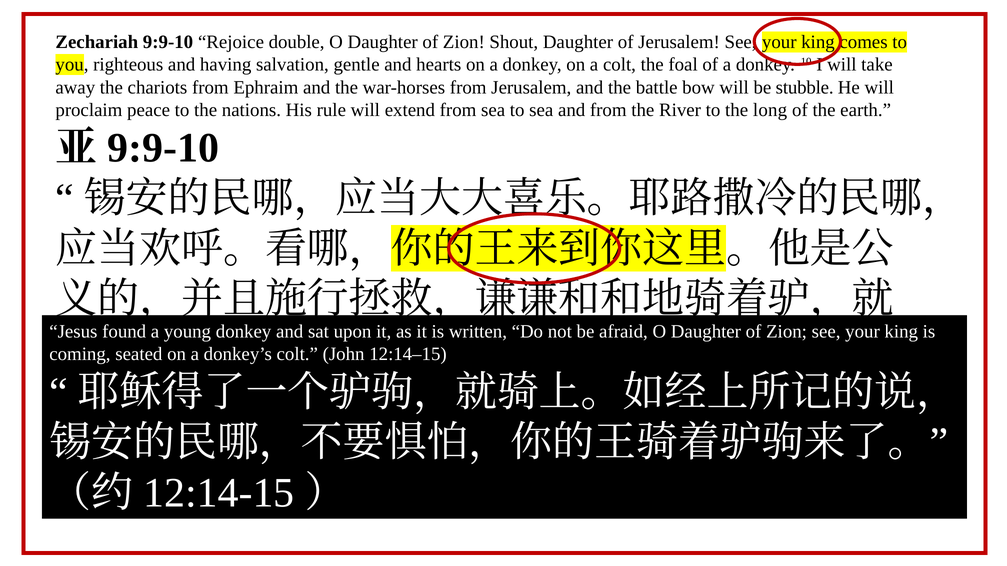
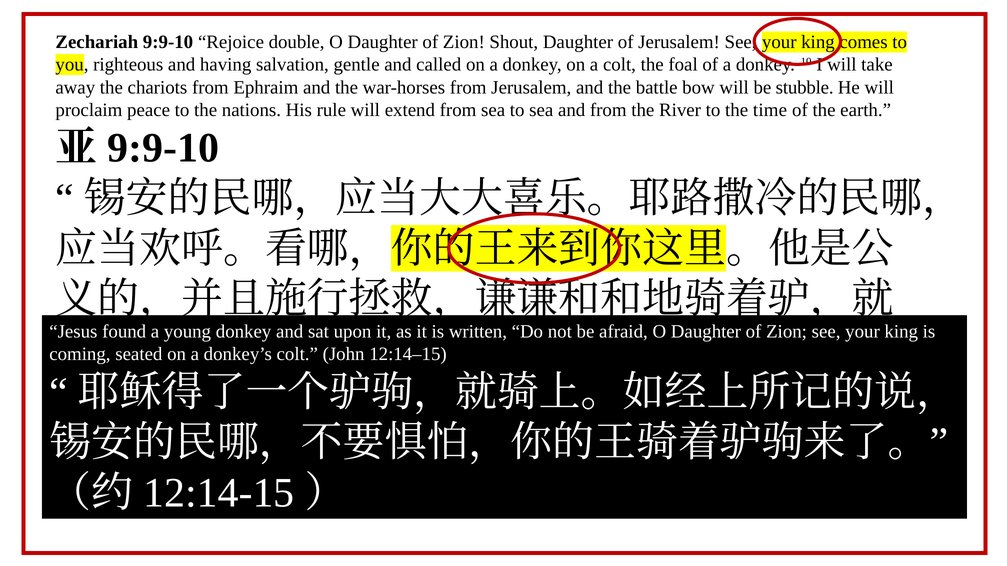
hearts: hearts -> called
long: long -> time
